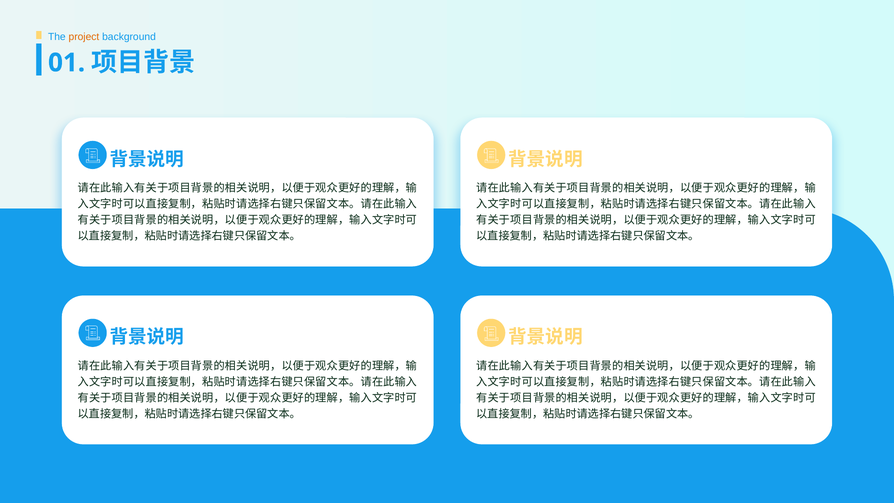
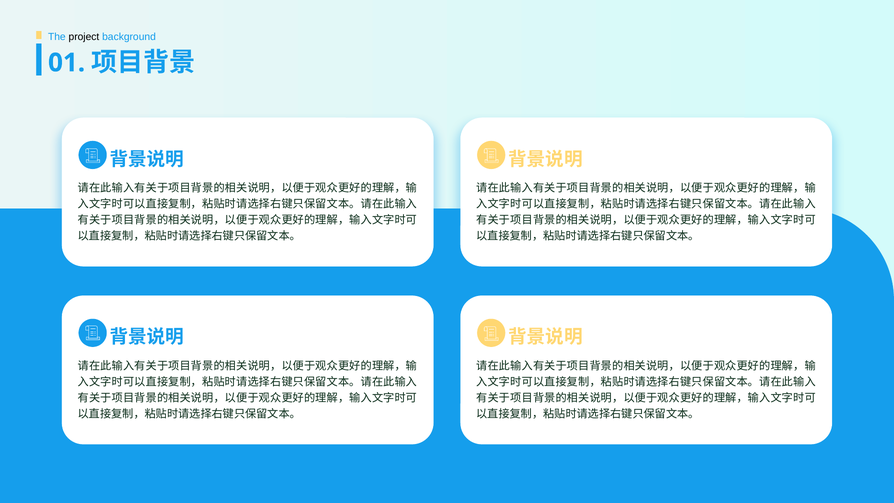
project colour: orange -> black
